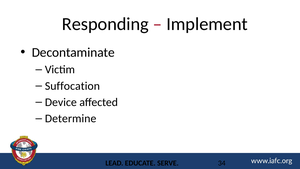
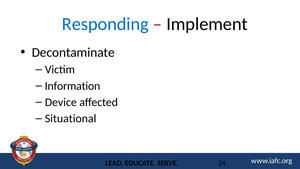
Responding colour: black -> blue
Suffocation: Suffocation -> Information
Determine: Determine -> Situational
